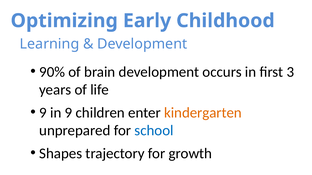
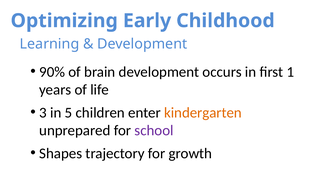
3: 3 -> 1
9 at (43, 113): 9 -> 3
in 9: 9 -> 5
school colour: blue -> purple
